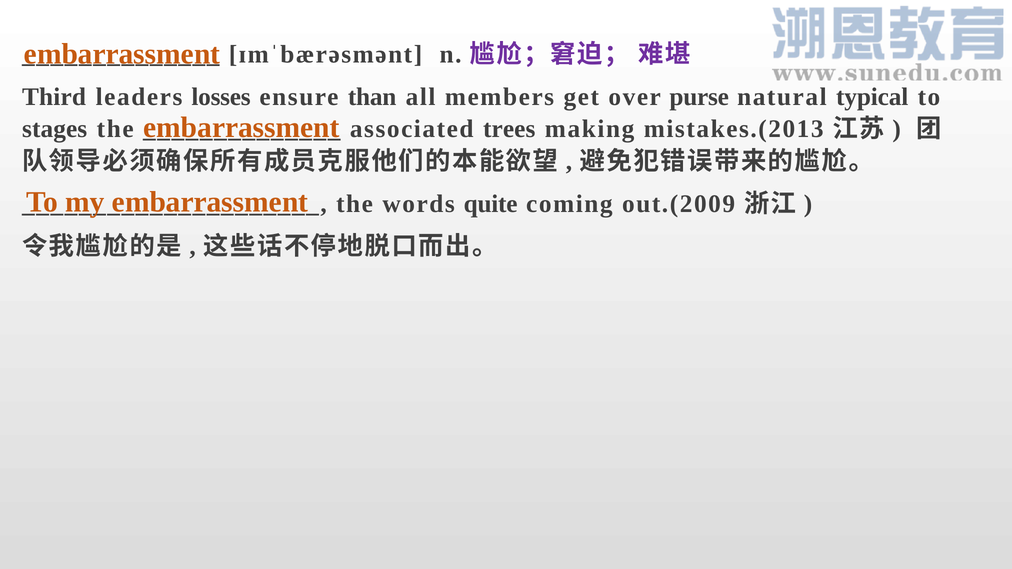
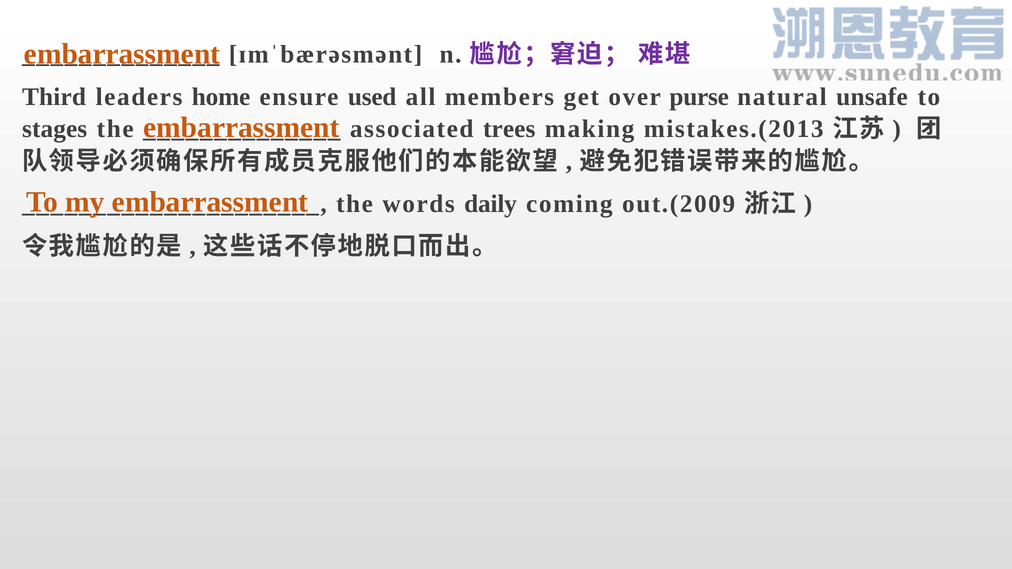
losses: losses -> home
than: than -> used
typical: typical -> unsafe
quite: quite -> daily
